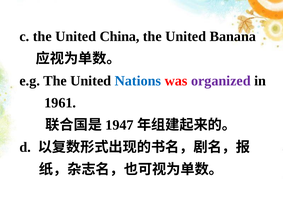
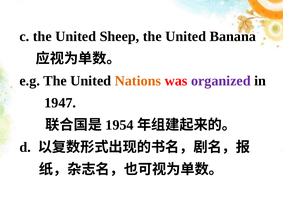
China: China -> Sheep
Nations colour: blue -> orange
1961: 1961 -> 1947
1947: 1947 -> 1954
